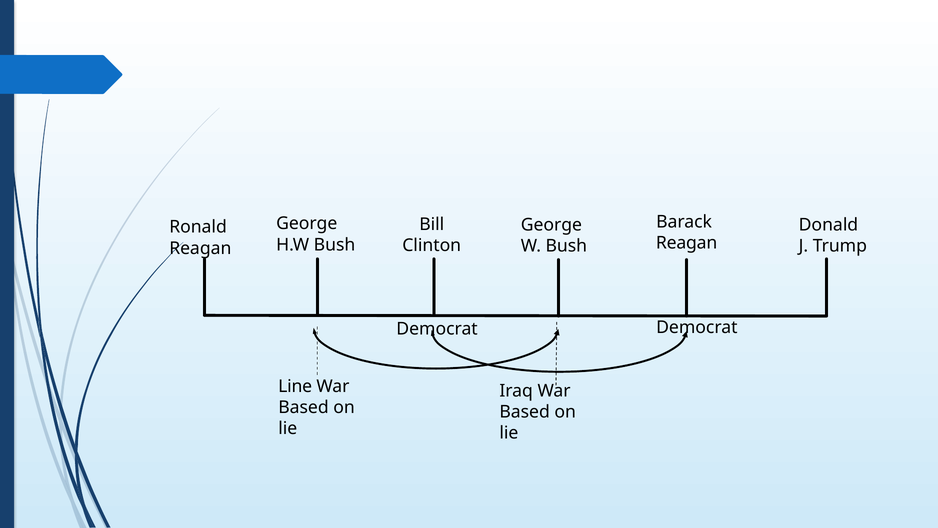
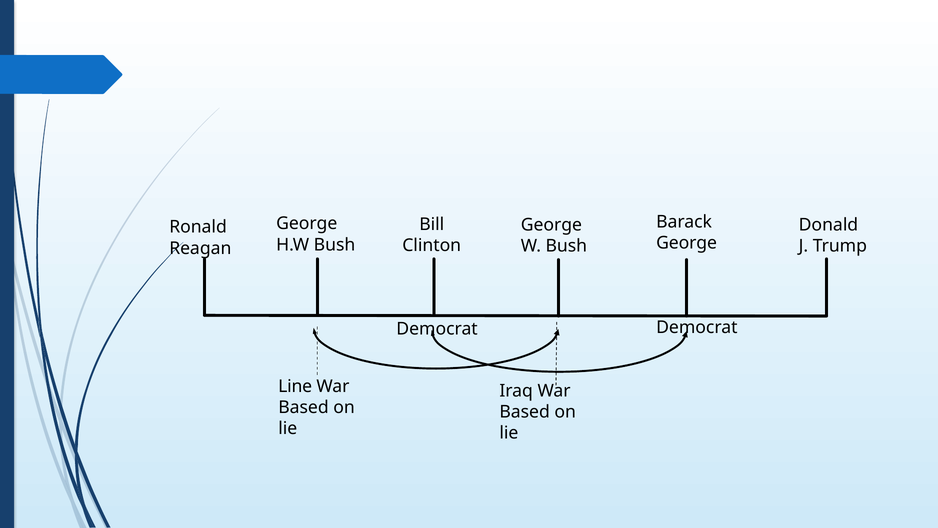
Reagan at (687, 243): Reagan -> George
